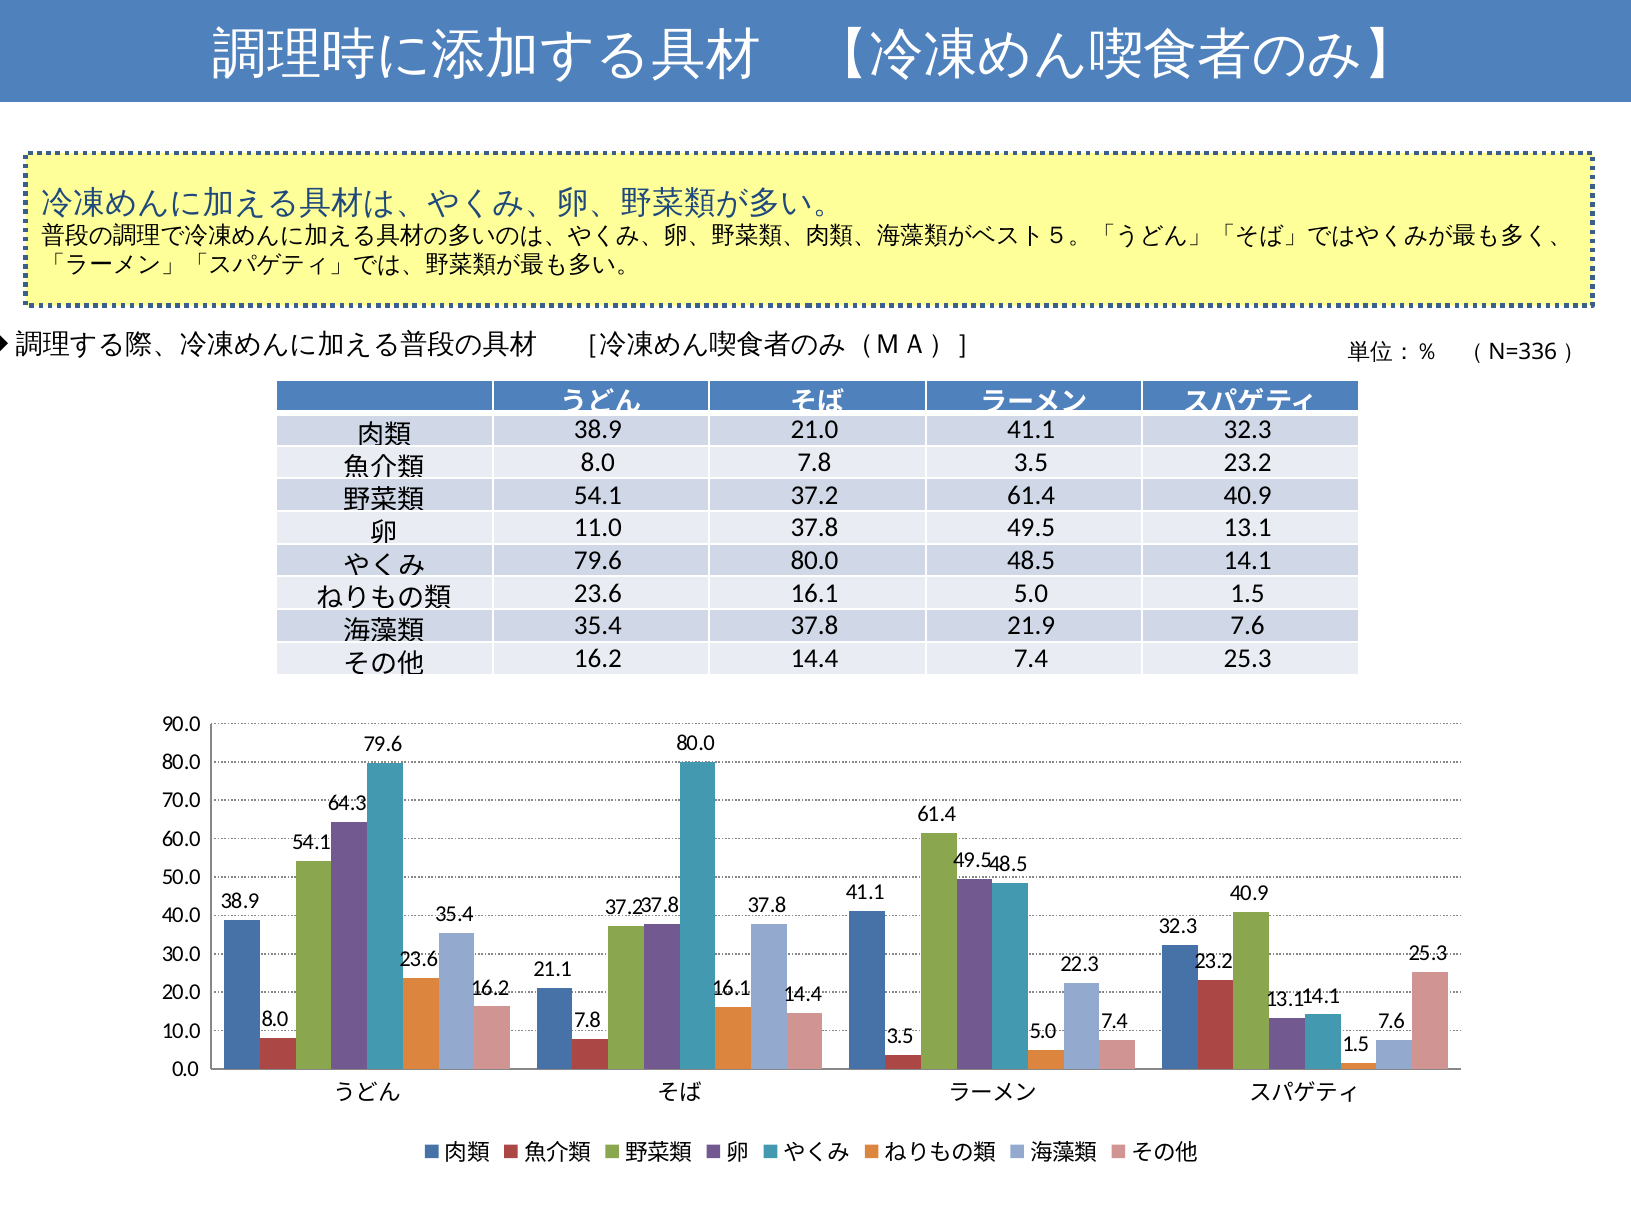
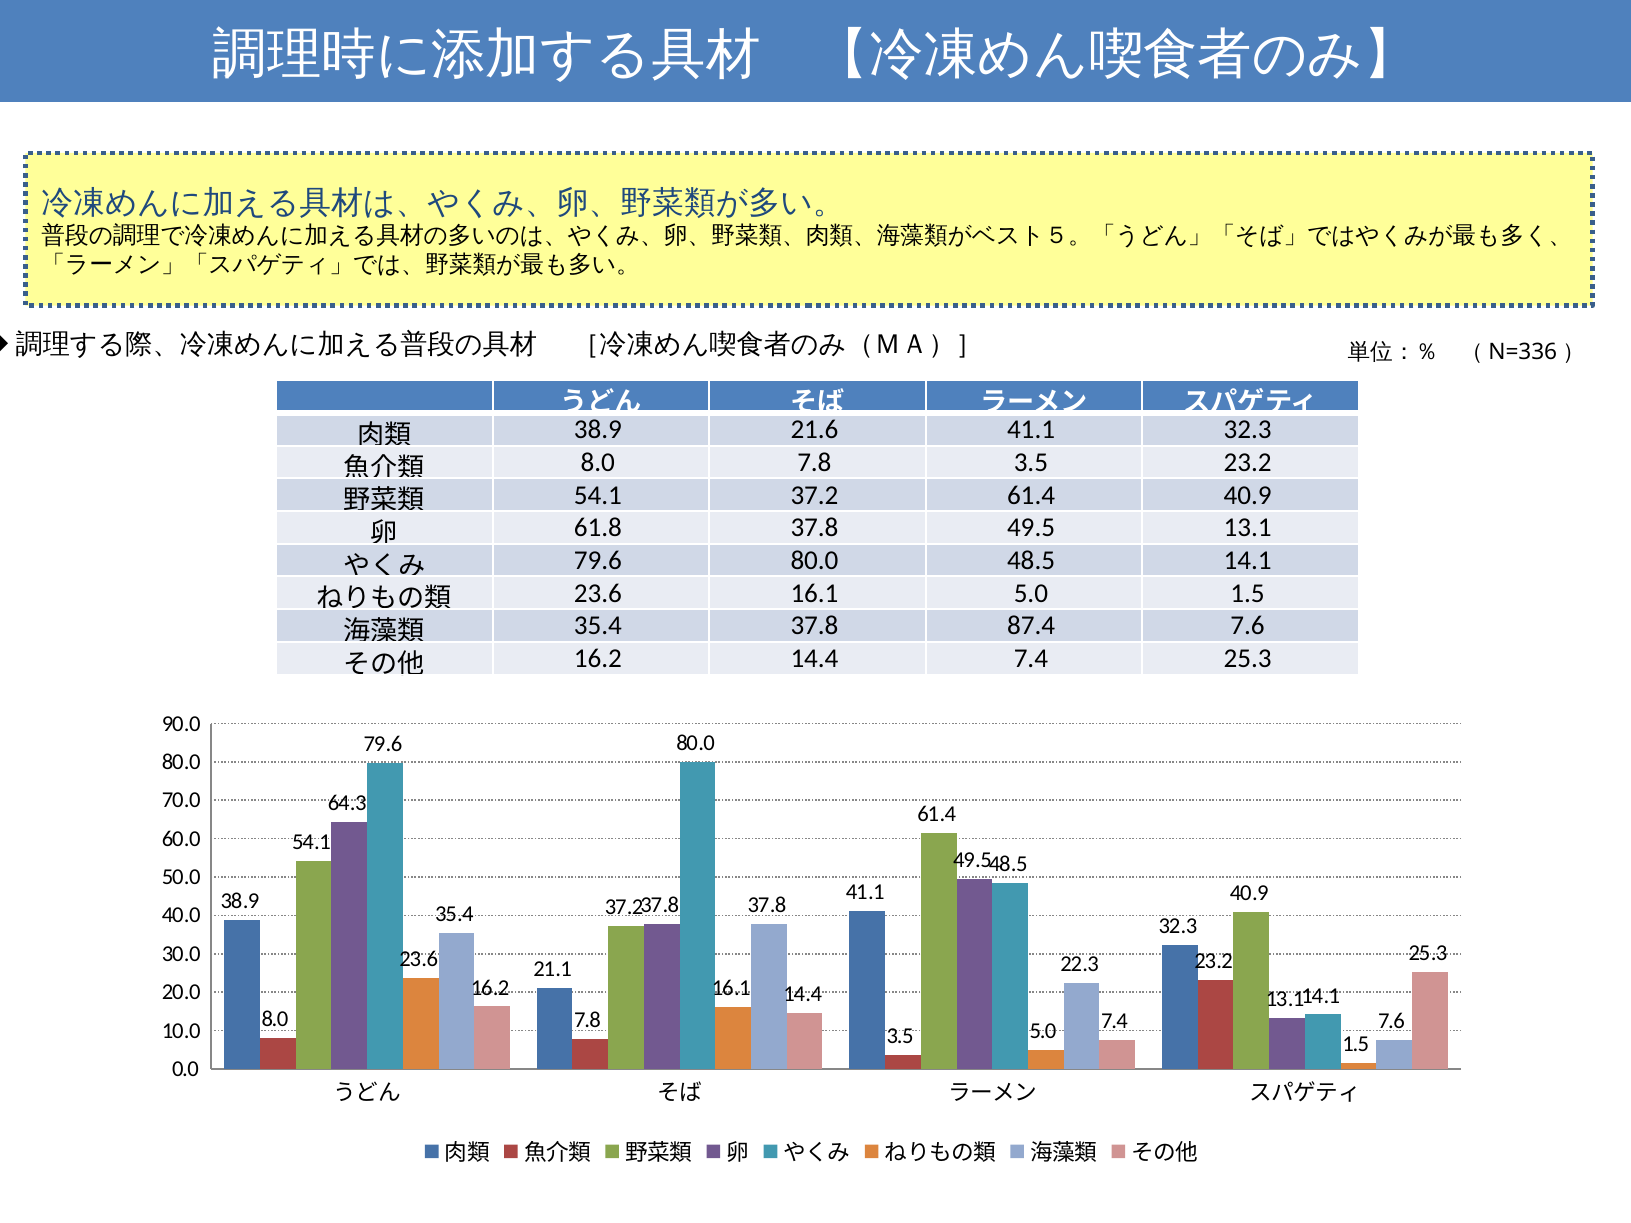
21.0: 21.0 -> 21.6
11.0: 11.0 -> 61.8
21.9: 21.9 -> 87.4
